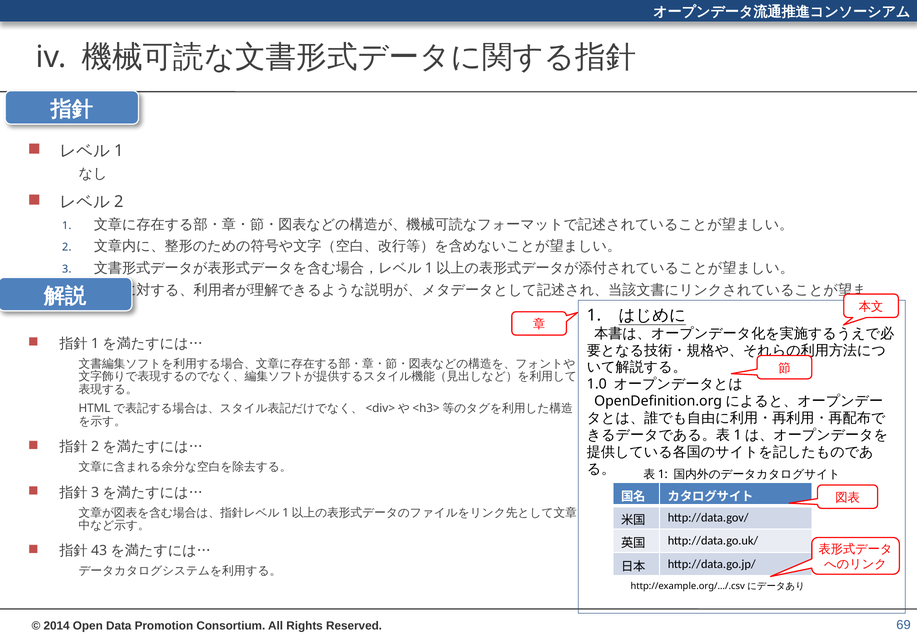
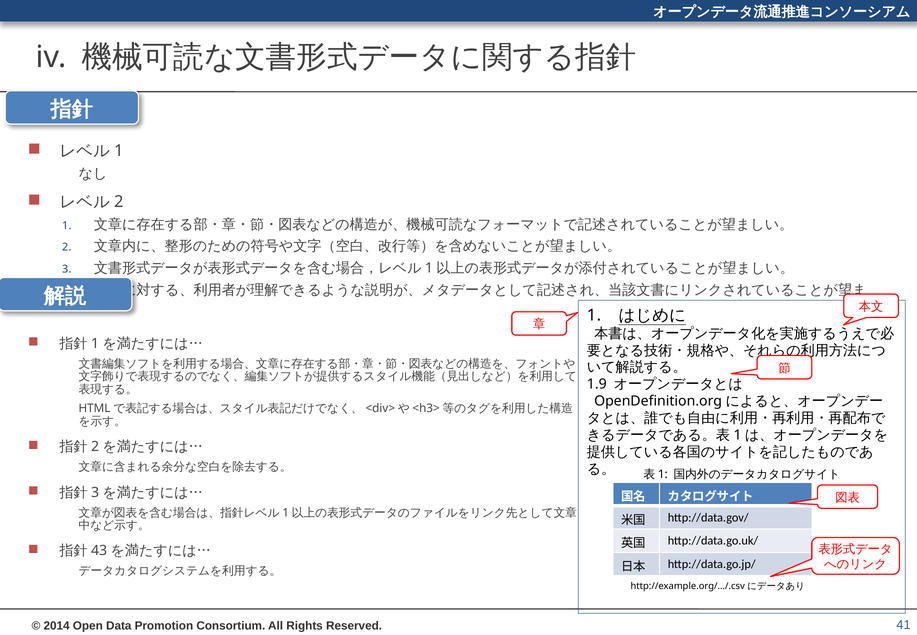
1.0: 1.0 -> 1.9
69: 69 -> 41
